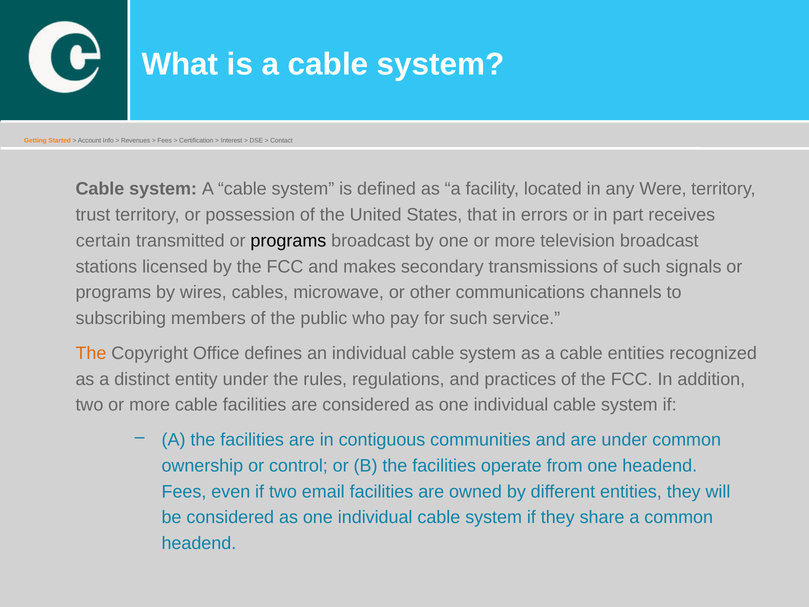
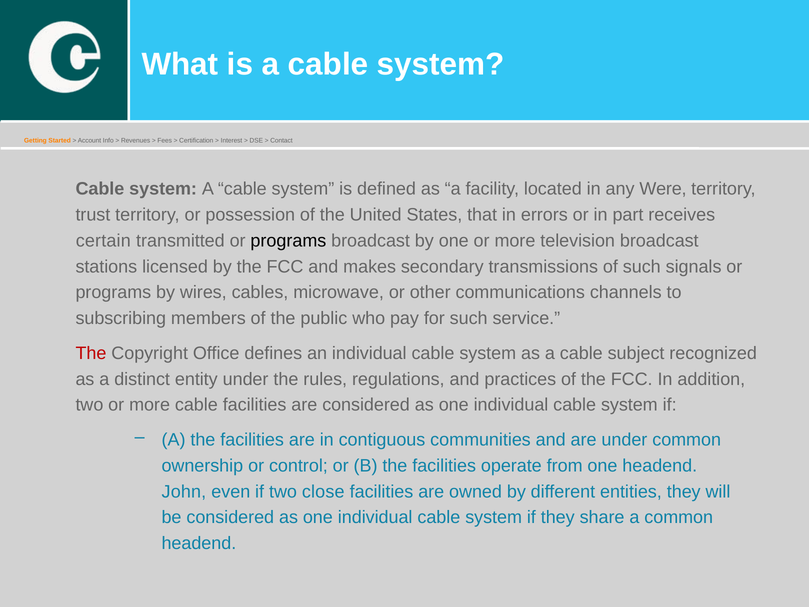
The at (91, 353) colour: orange -> red
cable entities: entities -> subject
Fees at (184, 491): Fees -> John
email: email -> close
